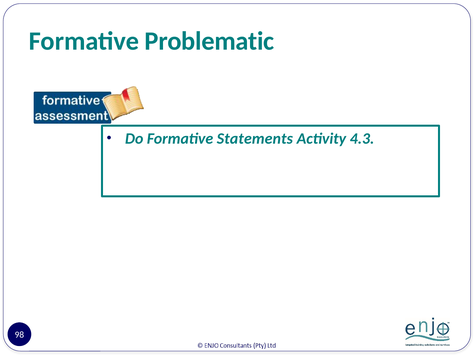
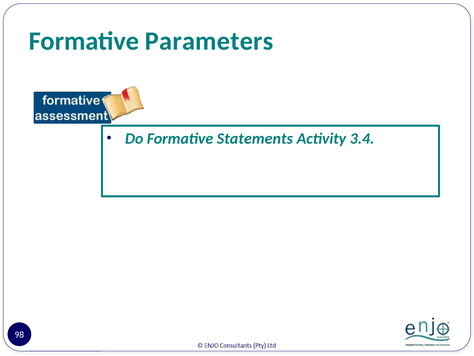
Problematic: Problematic -> Parameters
4.3: 4.3 -> 3.4
